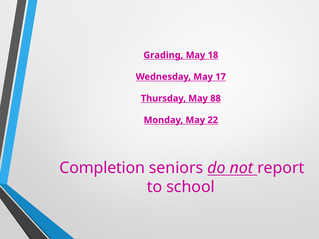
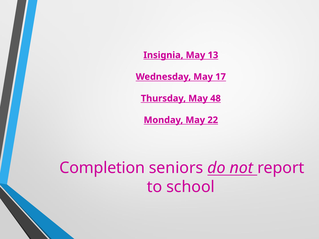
Grading: Grading -> Insignia
18: 18 -> 13
88: 88 -> 48
